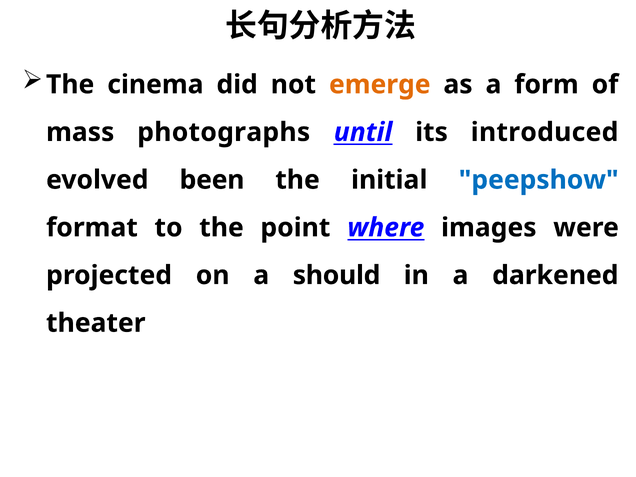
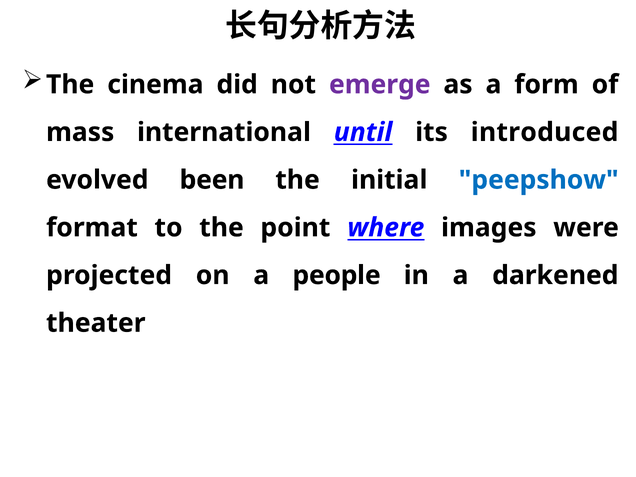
emerge colour: orange -> purple
photographs: photographs -> international
should: should -> people
